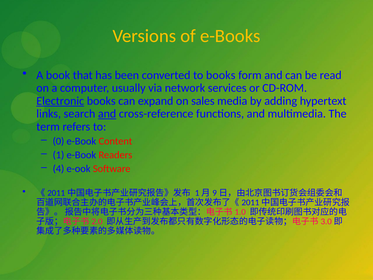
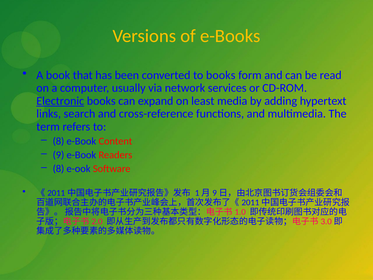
sales: sales -> least
and at (107, 114) underline: present -> none
0 at (58, 141): 0 -> 8
1: 1 -> 9
4 at (58, 169): 4 -> 8
